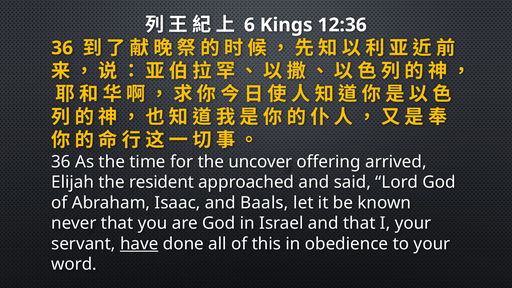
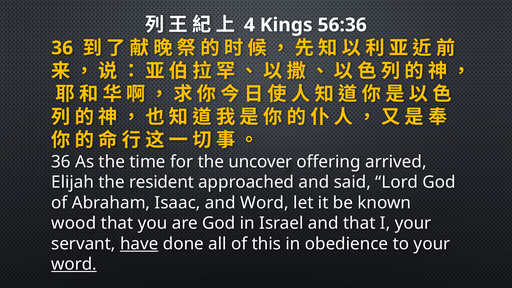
6: 6 -> 4
12:36: 12:36 -> 56:36
and Baals: Baals -> Word
never: never -> wood
word at (74, 264) underline: none -> present
